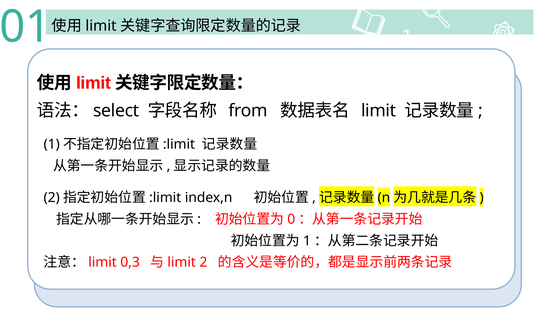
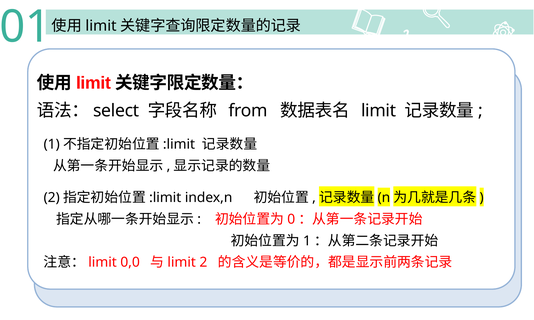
0,3: 0,3 -> 0,0
